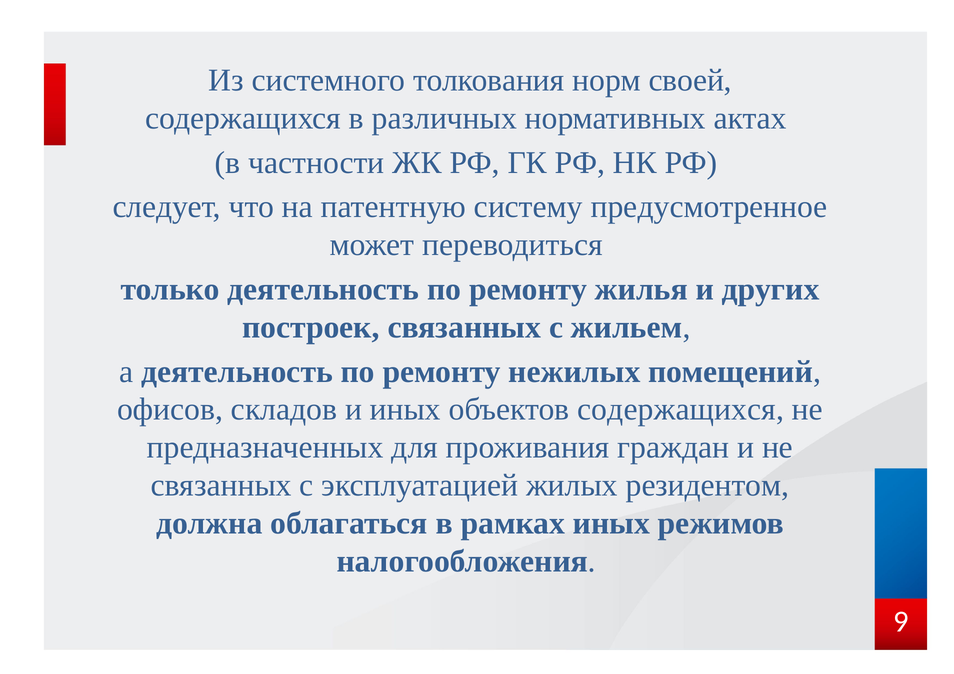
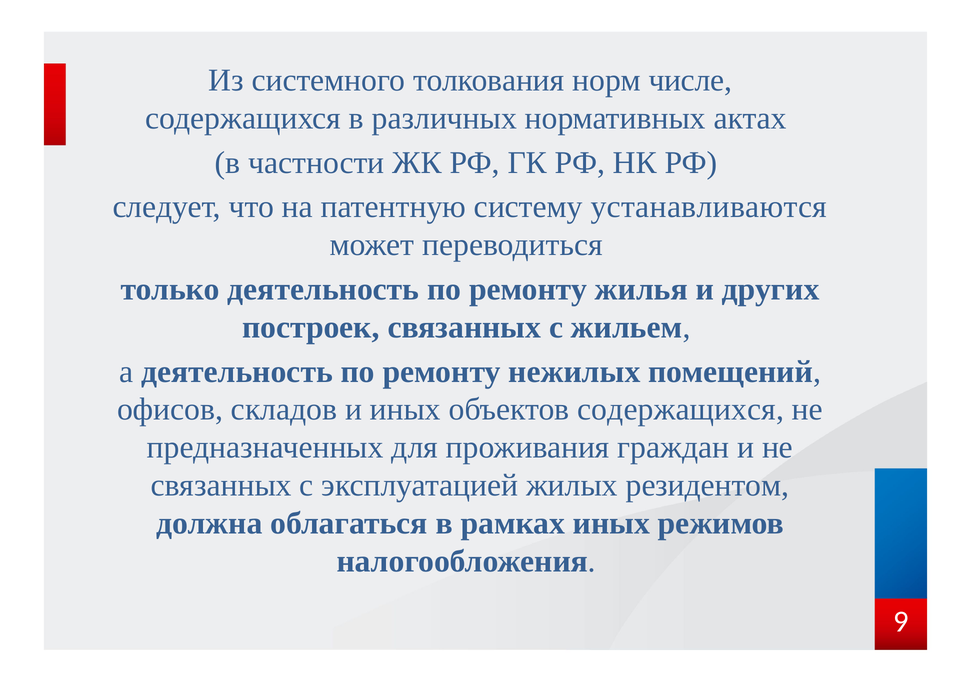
своей: своей -> числе
предусмотренное: предусмотренное -> устанавливаются
